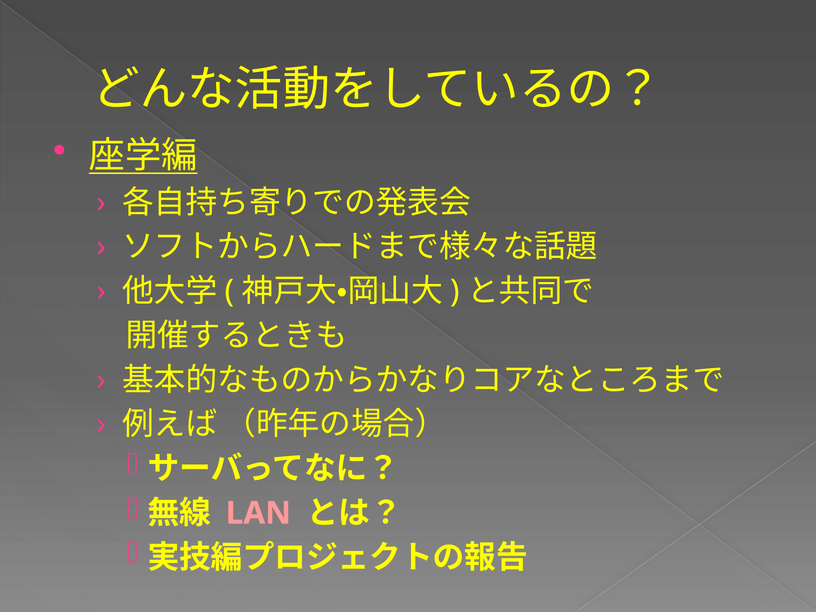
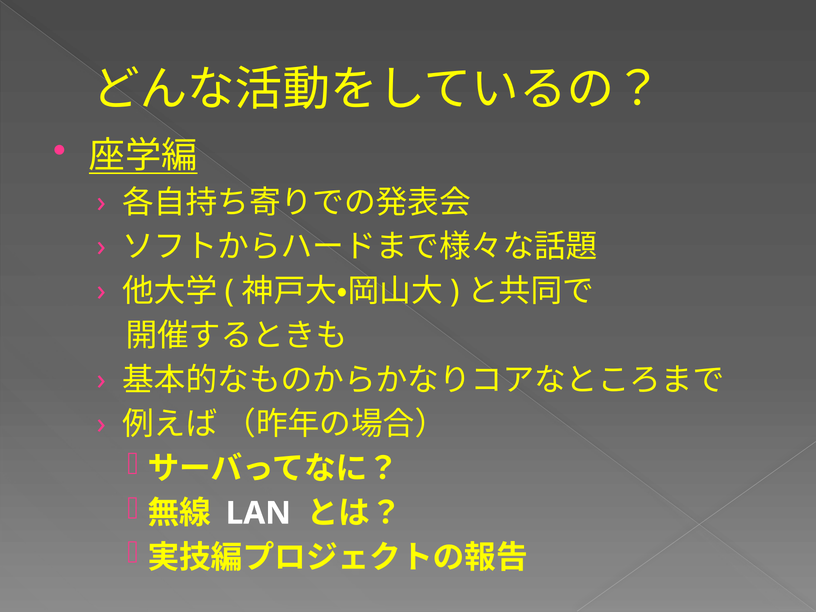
LAN colour: pink -> white
